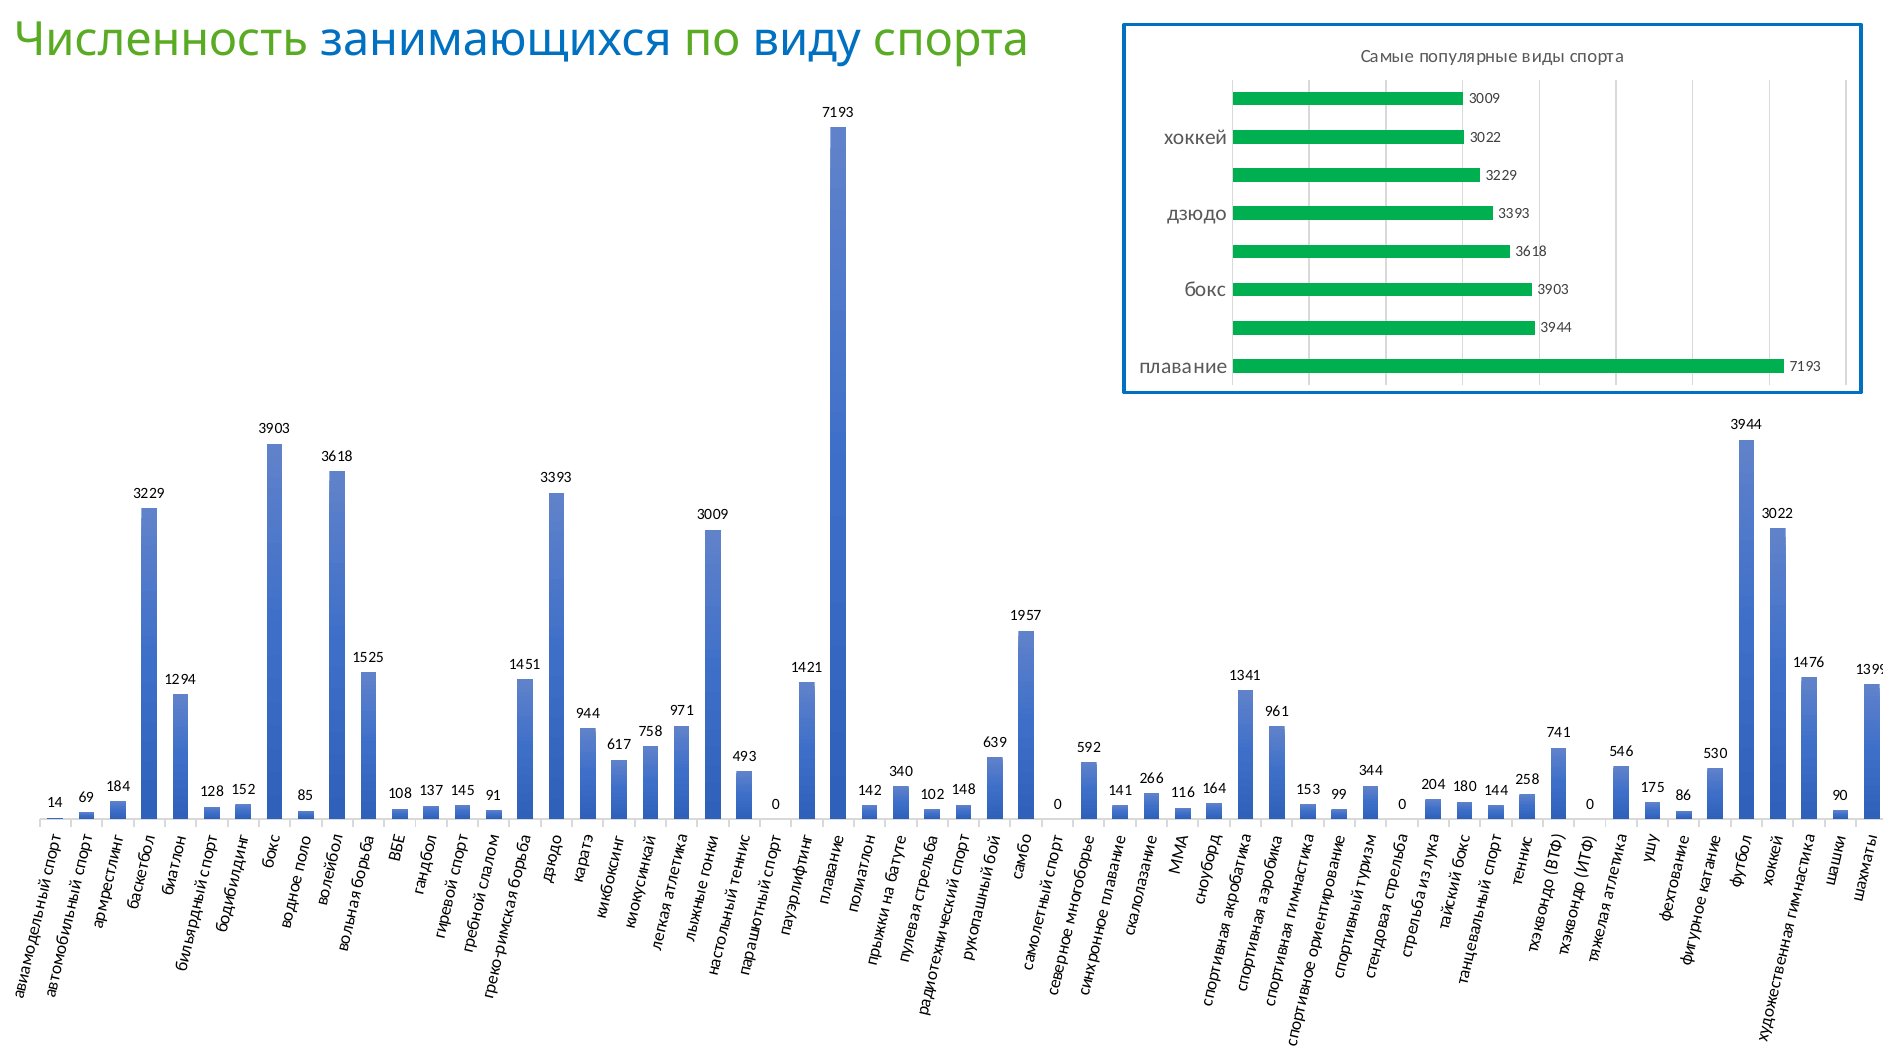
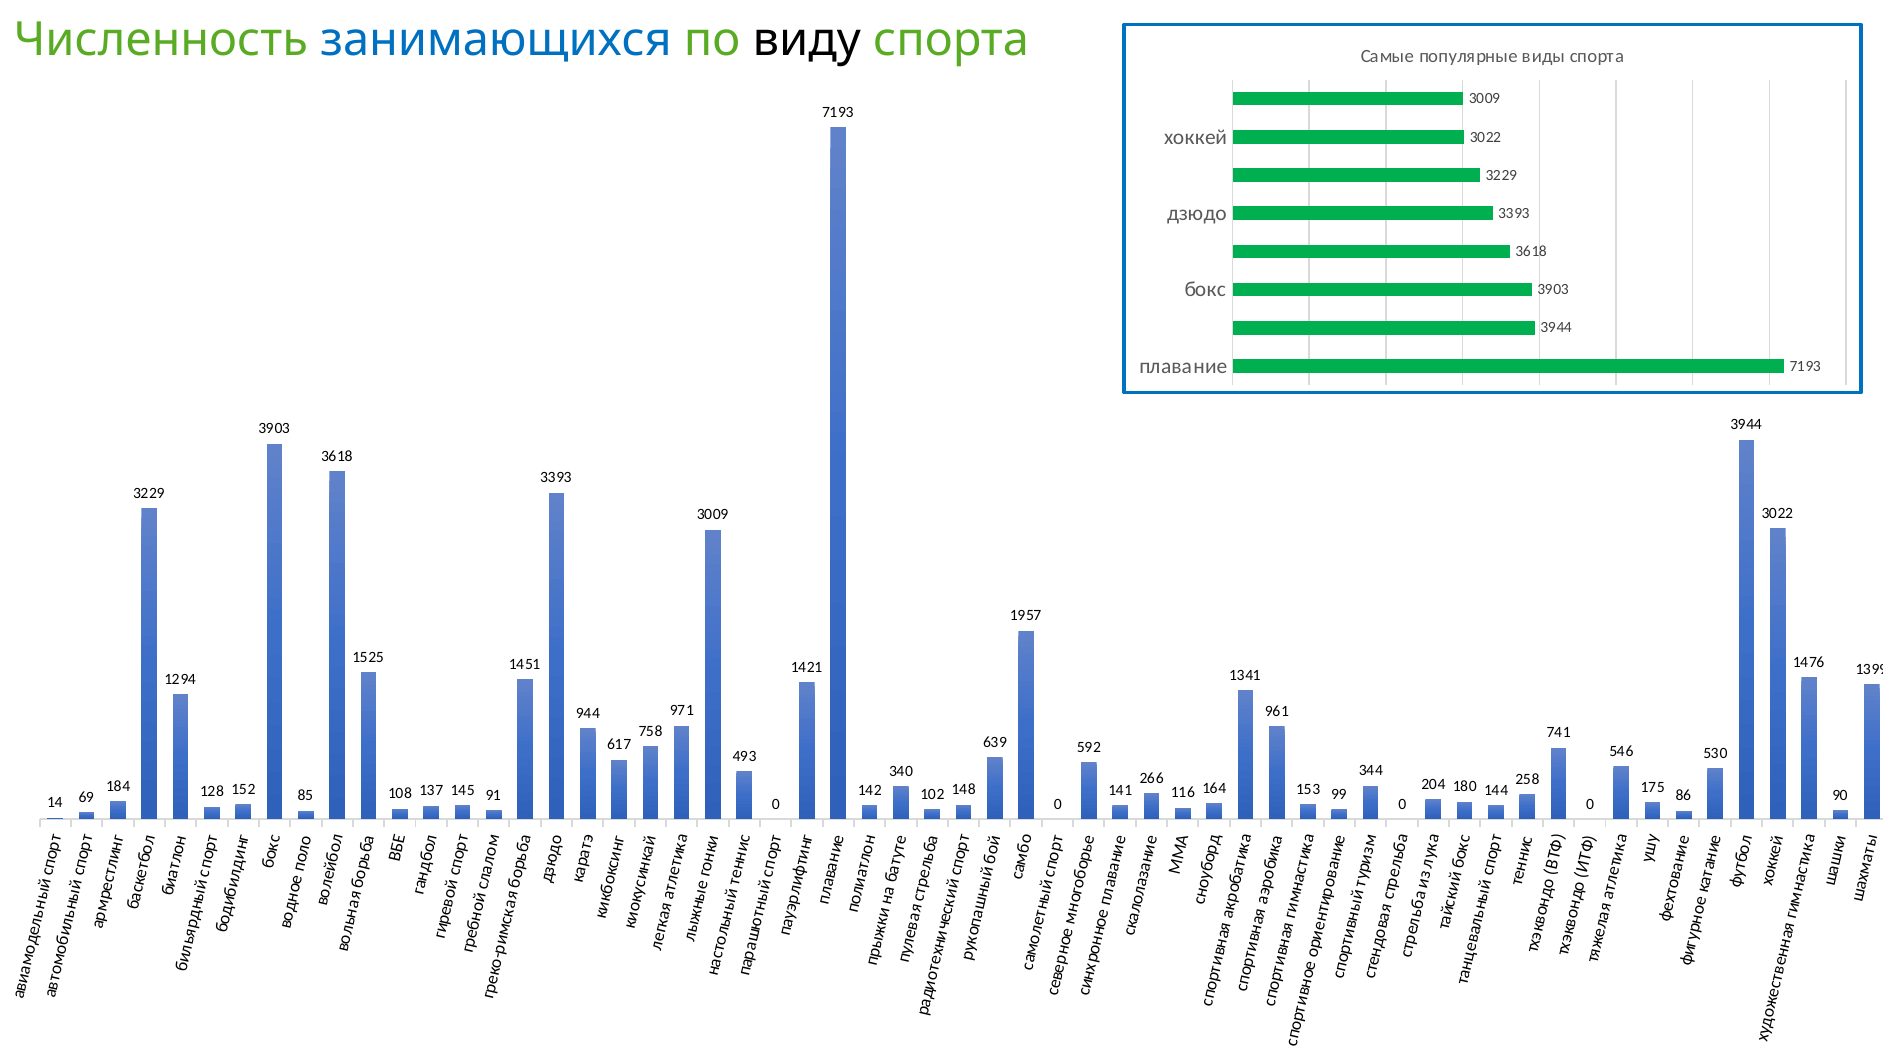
виду colour: blue -> black
